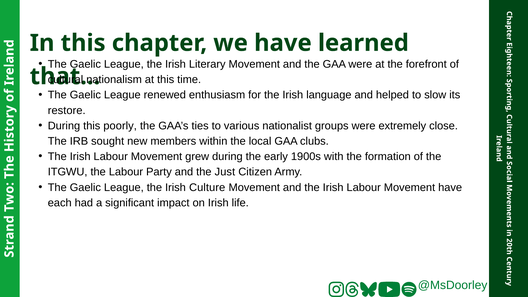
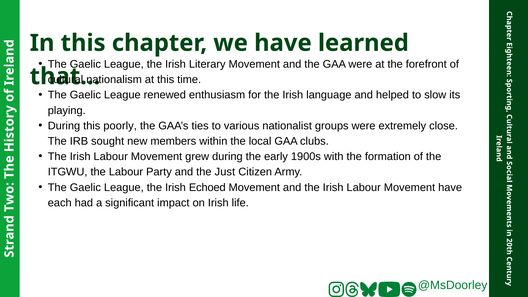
restore: restore -> playing
Culture: Culture -> Echoed
